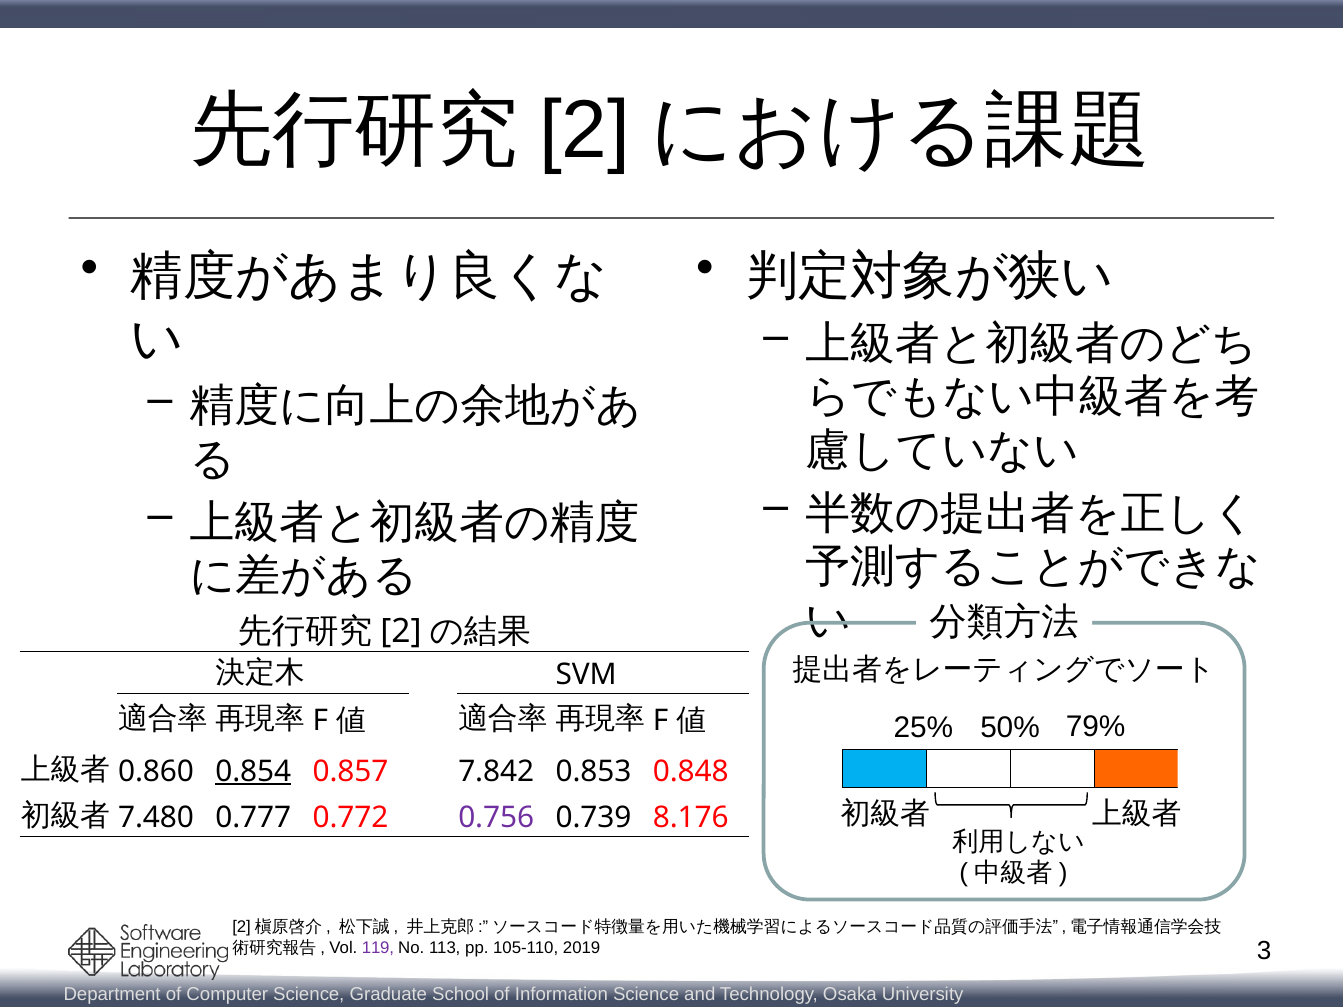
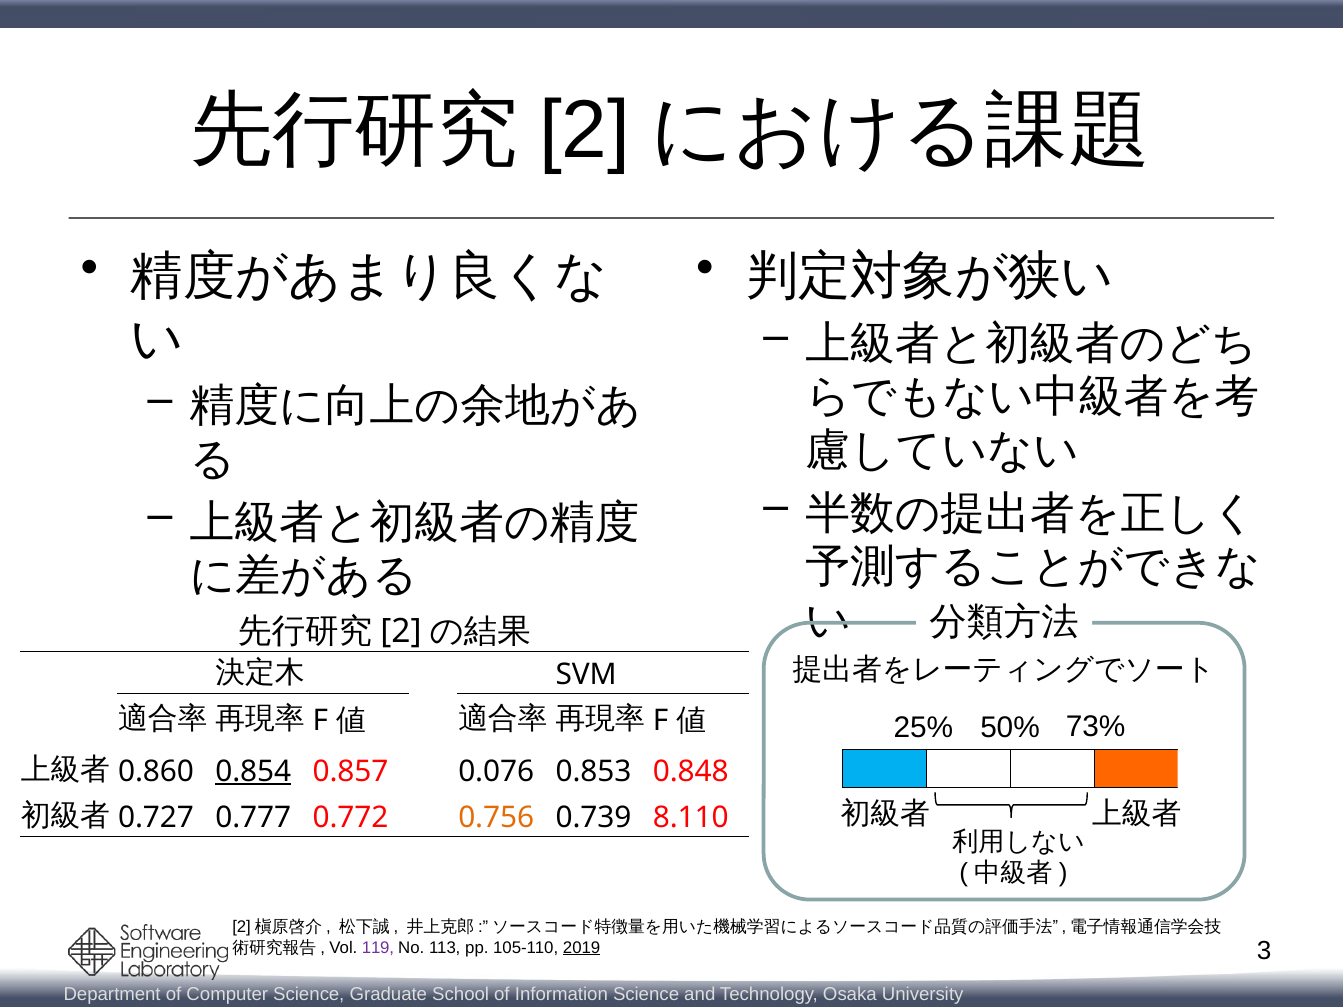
79%: 79% -> 73%
7.842: 7.842 -> 0.076
7.480: 7.480 -> 0.727
0.756 colour: purple -> orange
8.176: 8.176 -> 8.110
2019 underline: none -> present
